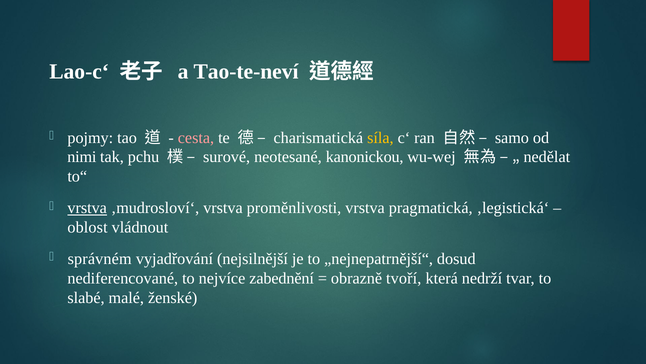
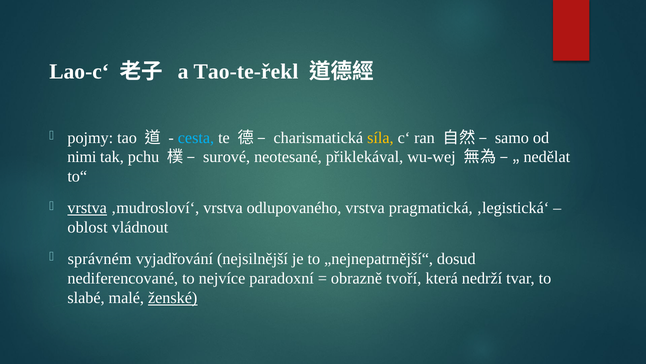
Tao-te-neví: Tao-te-neví -> Tao-te-řekl
cesta colour: pink -> light blue
kanonickou: kanonickou -> přiklekával
proměnlivosti: proměnlivosti -> odlupovaného
zabednění: zabednění -> paradoxní
ženské underline: none -> present
